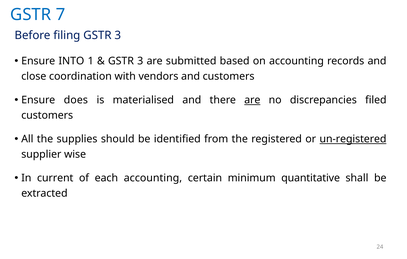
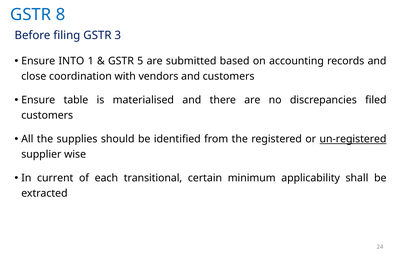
7: 7 -> 8
3 at (140, 61): 3 -> 5
does: does -> table
are at (252, 100) underline: present -> none
each accounting: accounting -> transitional
quantitative: quantitative -> applicability
